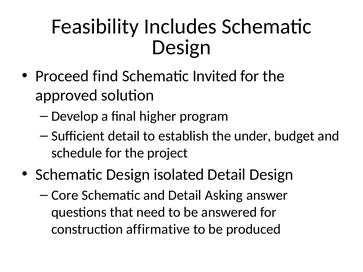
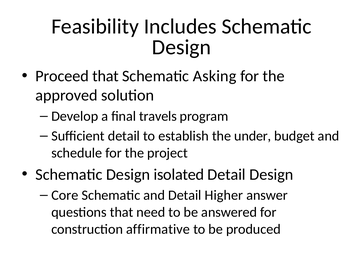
Proceed find: find -> that
Invited: Invited -> Asking
higher: higher -> travels
Asking: Asking -> Higher
